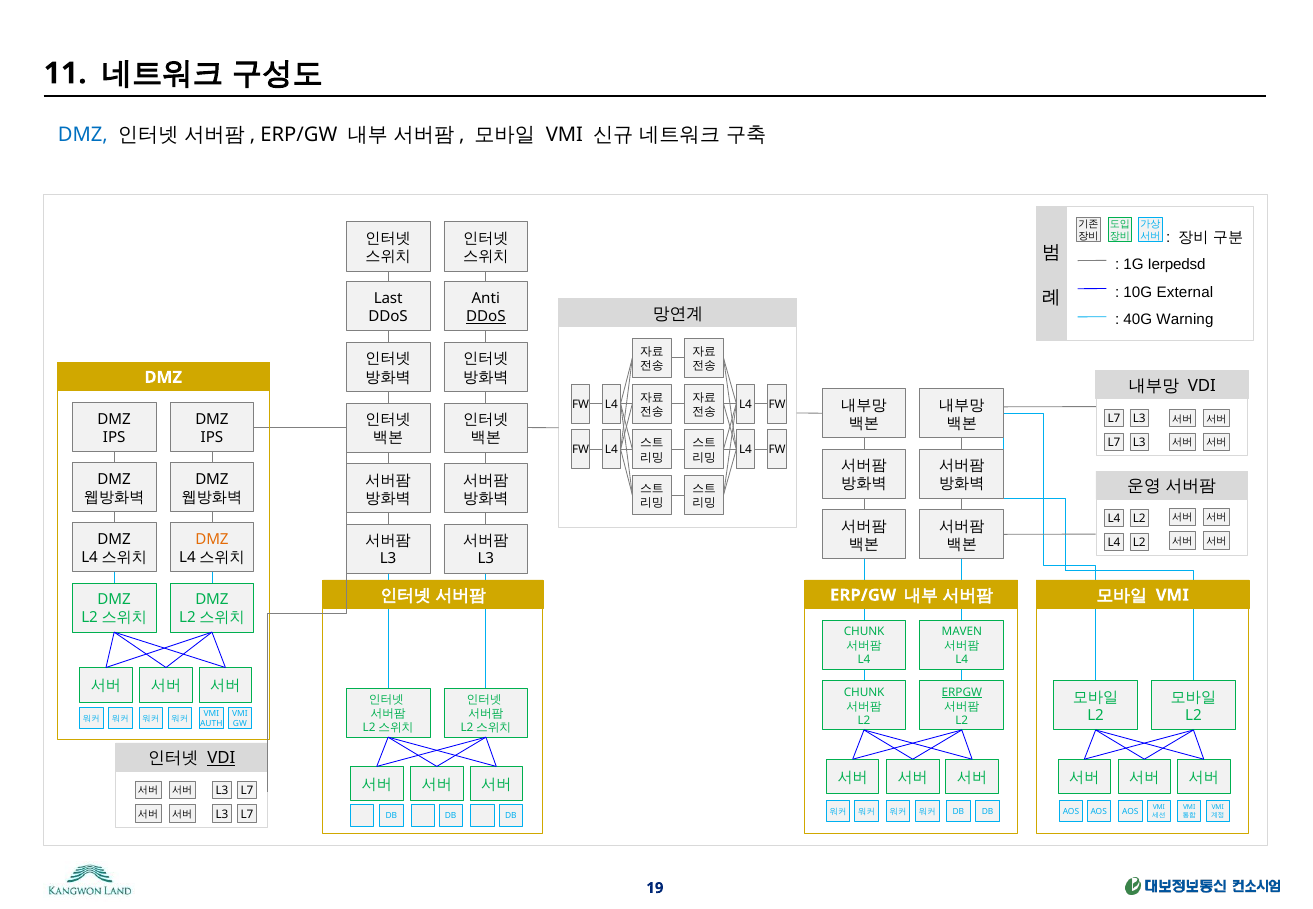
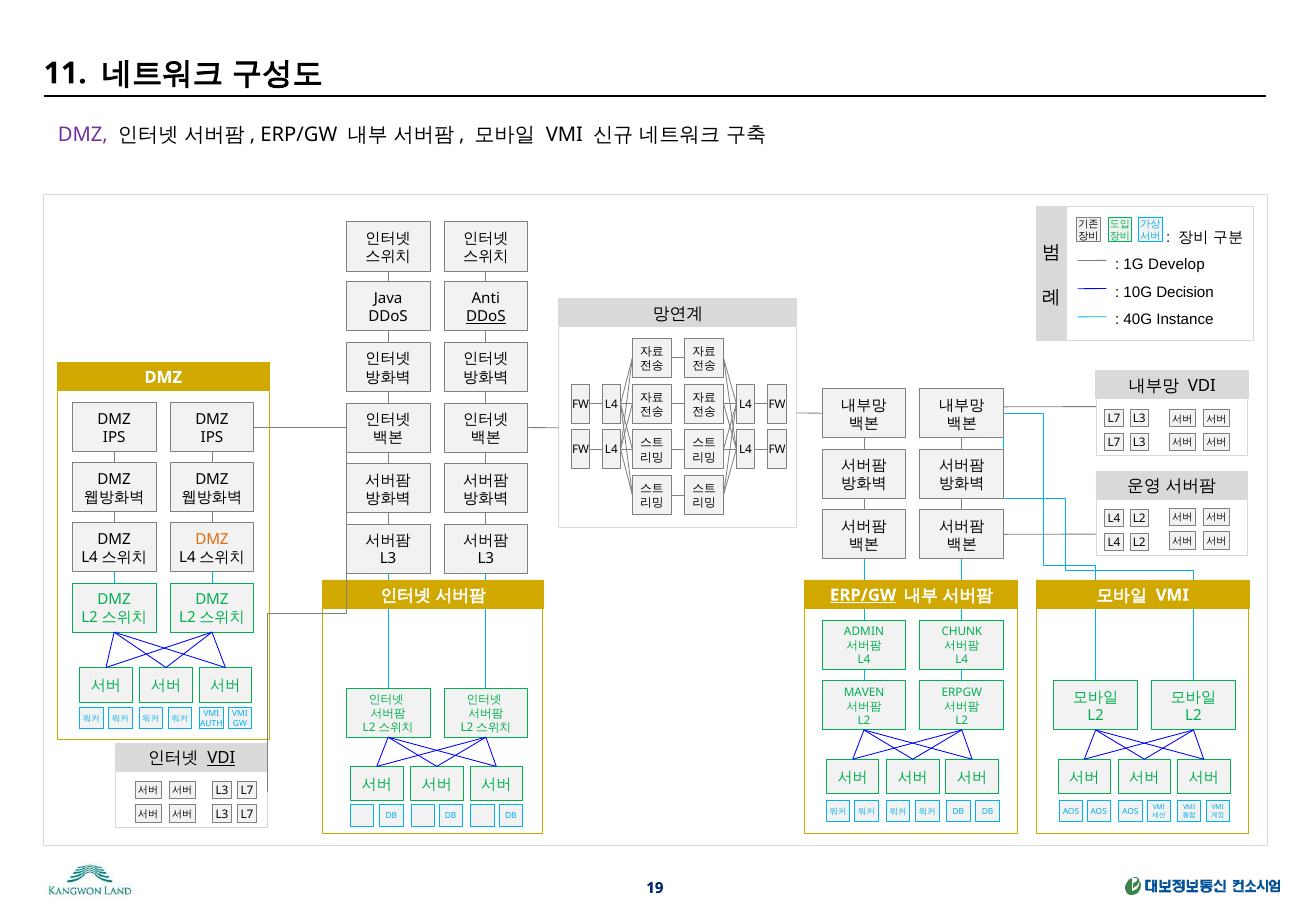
DMZ at (83, 134) colour: blue -> purple
Ierpedsd: Ierpedsd -> Develop
External: External -> Decision
Last: Last -> Java
Warning: Warning -> Instance
ERP/GW at (863, 595) underline: none -> present
CHUNK at (864, 632): CHUNK -> ADMIN
MAVEN: MAVEN -> CHUNK
CHUNK at (864, 692): CHUNK -> MAVEN
ERPGW underline: present -> none
